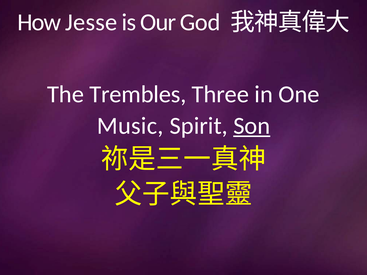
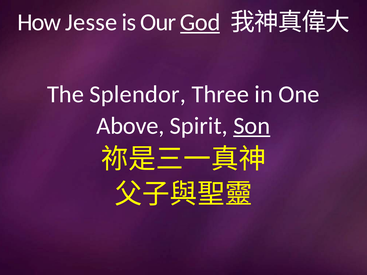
God underline: none -> present
Trembles: Trembles -> Splendor
Music: Music -> Above
